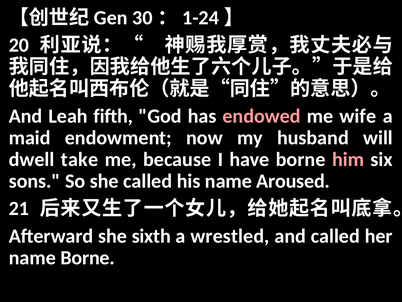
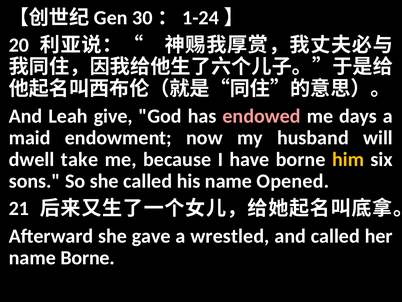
fifth: fifth -> give
wife: wife -> days
him colour: pink -> yellow
Aroused: Aroused -> Opened
sixth: sixth -> gave
